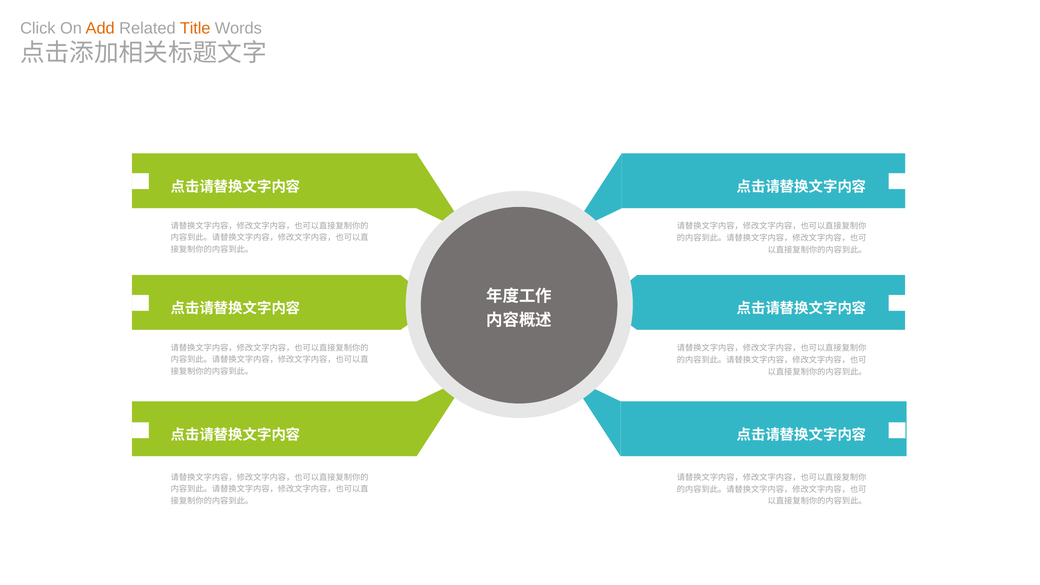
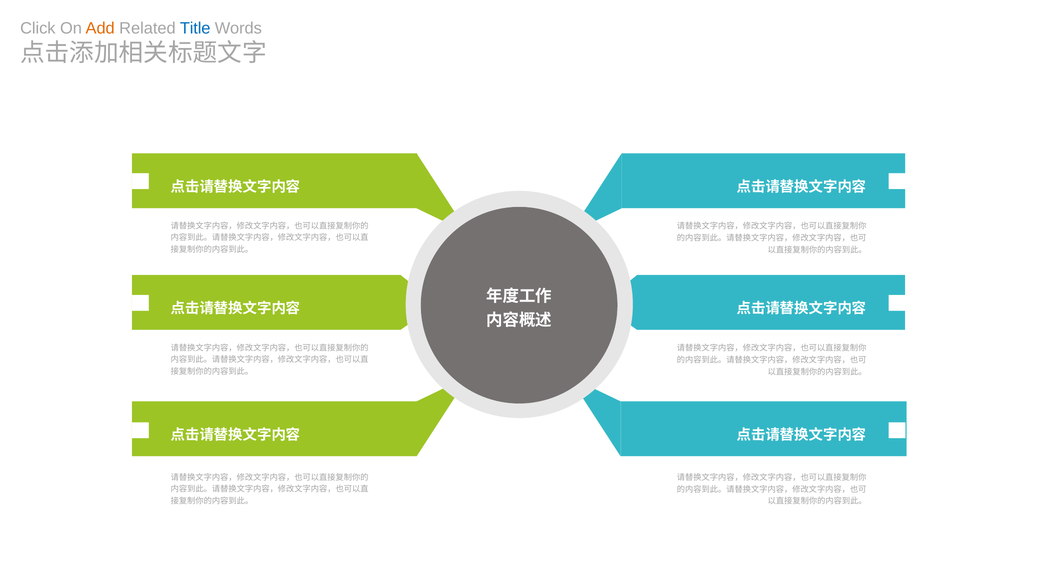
Title colour: orange -> blue
